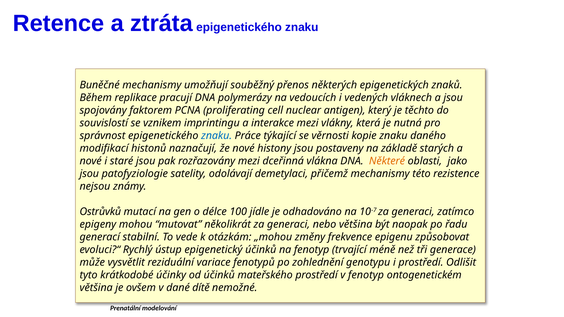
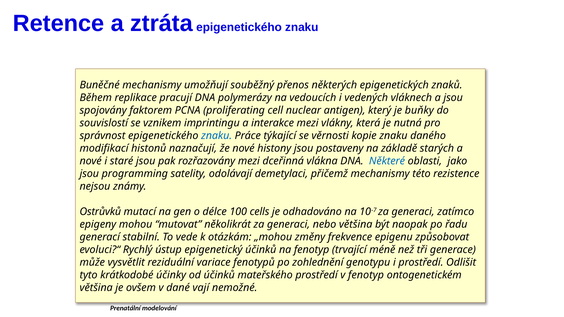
těchto: těchto -> buňky
Některé colour: orange -> blue
patofyziologie: patofyziologie -> programming
jídle: jídle -> cells
dítě: dítě -> vají
